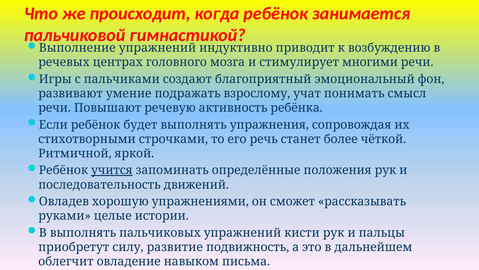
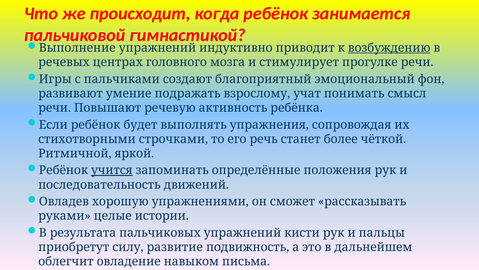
возбуждению underline: none -> present
многими: многими -> прогулке
В выполнять: выполнять -> результата
